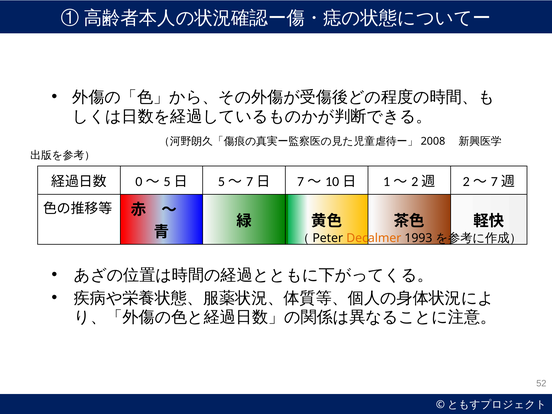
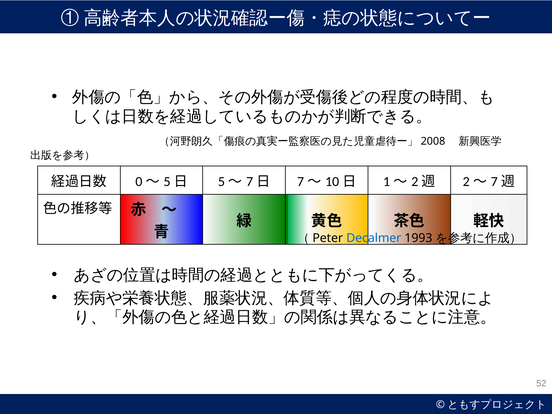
Decalmer colour: orange -> blue
